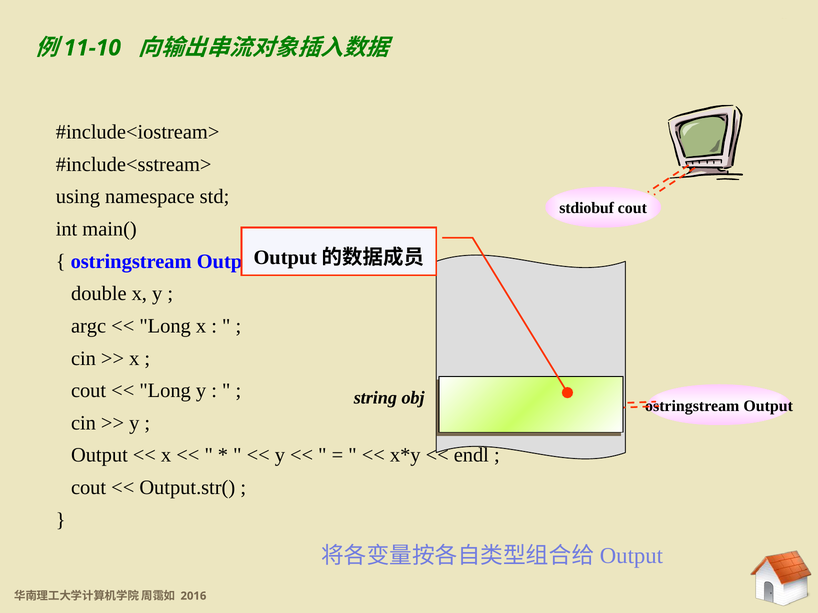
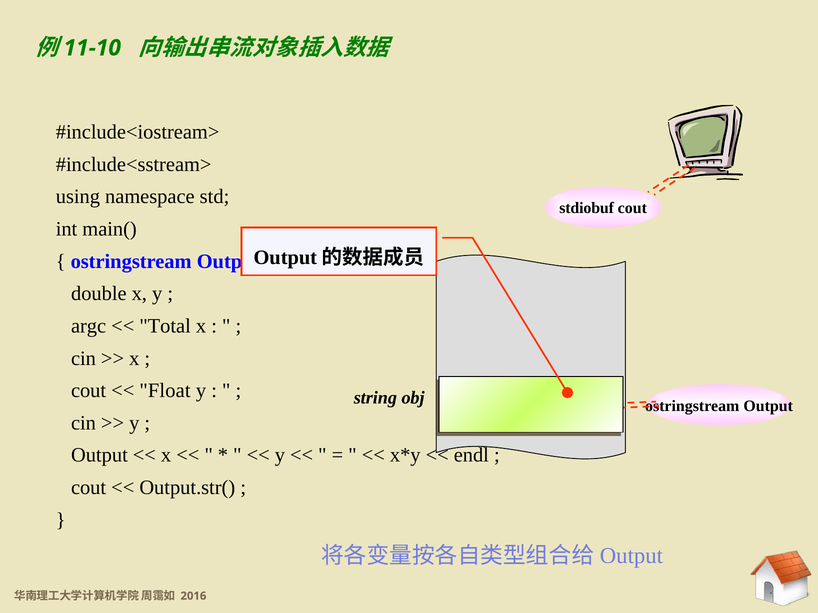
Long at (165, 326): Long -> Total
Long at (165, 391): Long -> Float
